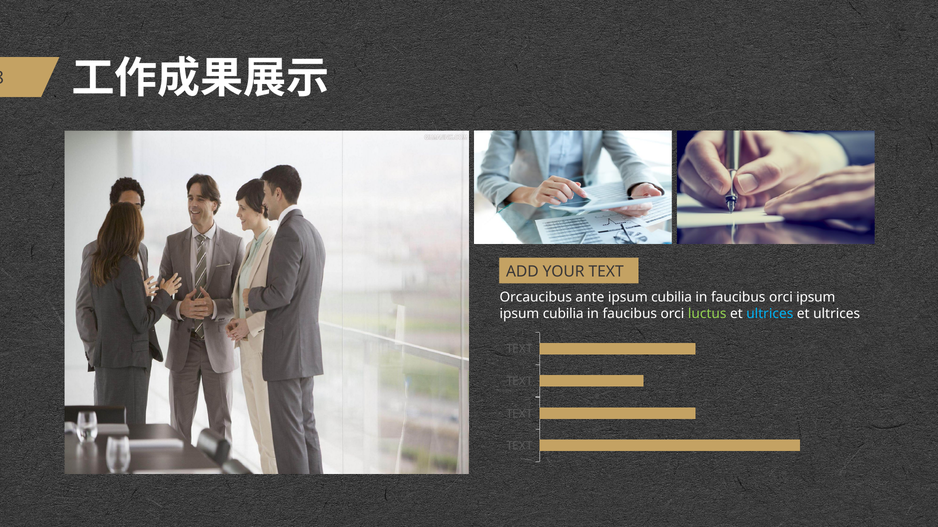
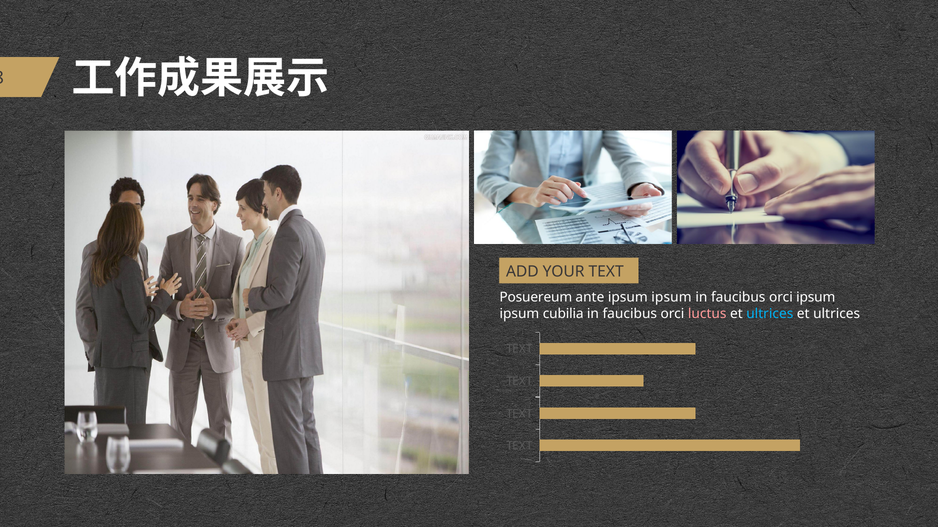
Orcaucibus: Orcaucibus -> Posuereum
ante ipsum cubilia: cubilia -> ipsum
luctus colour: light green -> pink
